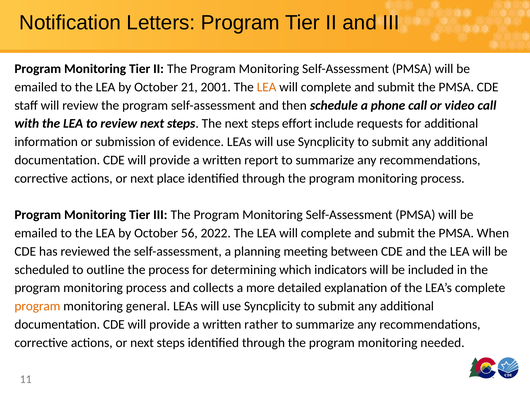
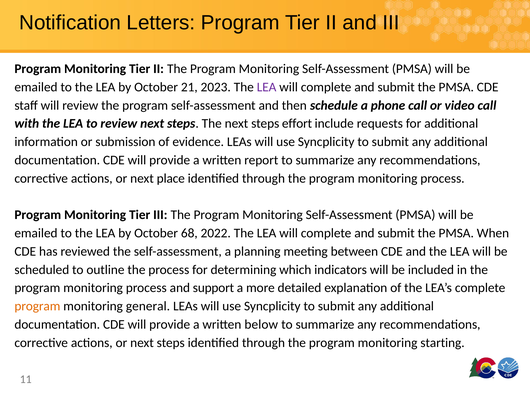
2001: 2001 -> 2023
LEA at (267, 87) colour: orange -> purple
56: 56 -> 68
collects: collects -> support
rather: rather -> below
needed: needed -> starting
